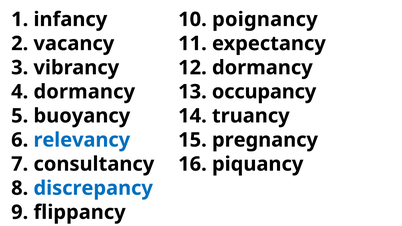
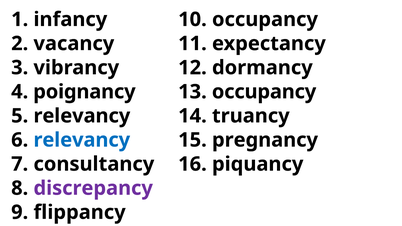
10 poignancy: poignancy -> occupancy
dormancy at (84, 92): dormancy -> poignancy
buoyancy at (82, 116): buoyancy -> relevancy
discrepancy colour: blue -> purple
